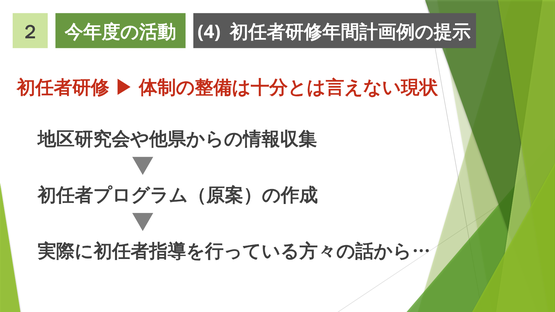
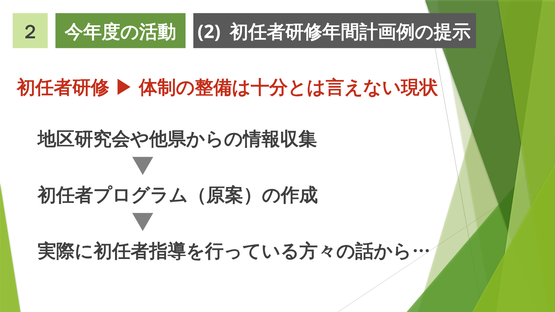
4: 4 -> 2
